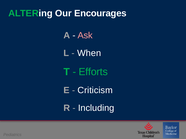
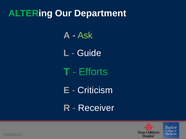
Encourages: Encourages -> Department
Ask colour: pink -> light green
When: When -> Guide
Including: Including -> Receiver
